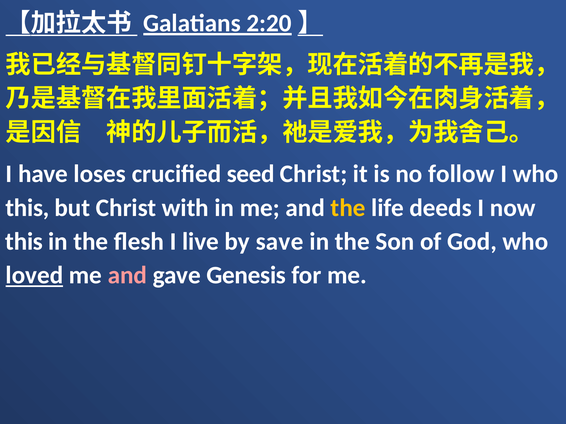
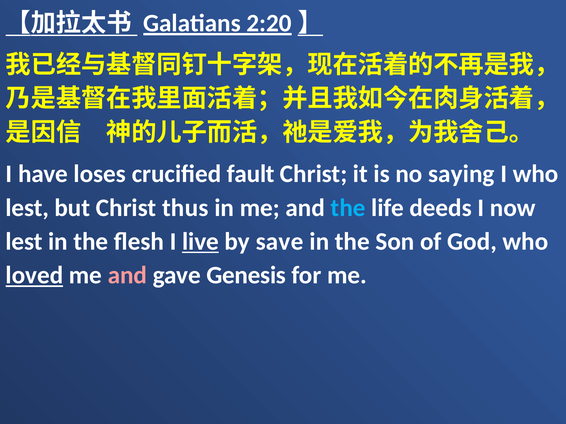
seed: seed -> fault
follow: follow -> saying
this at (27, 208): this -> lest
with: with -> thus
the at (348, 208) colour: yellow -> light blue
this at (24, 242): this -> lest
live underline: none -> present
